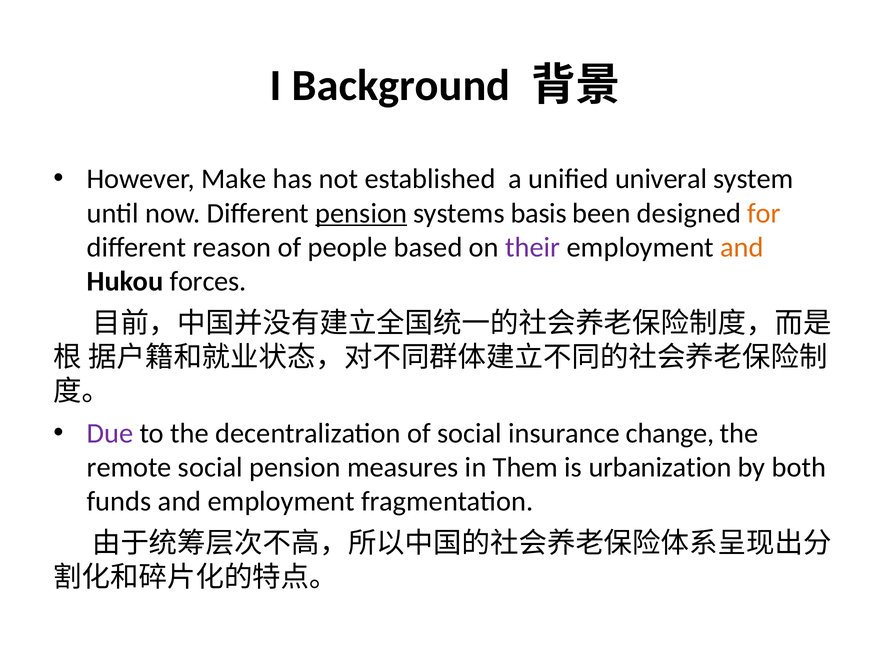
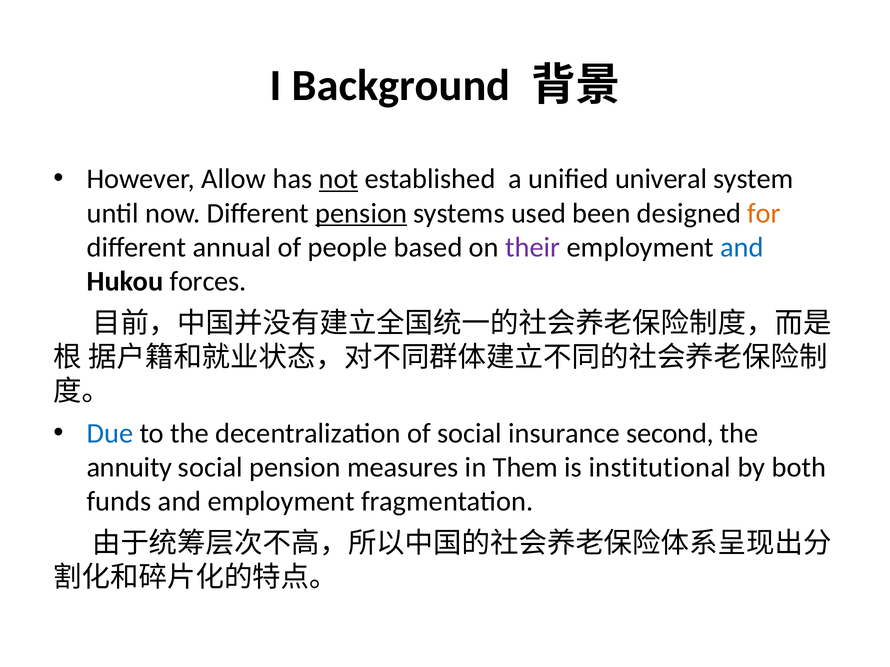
Make: Make -> Allow
not underline: none -> present
basis: basis -> used
reason: reason -> annual
and at (742, 247) colour: orange -> blue
Due colour: purple -> blue
change: change -> second
remote: remote -> annuity
urbanization: urbanization -> institutional
